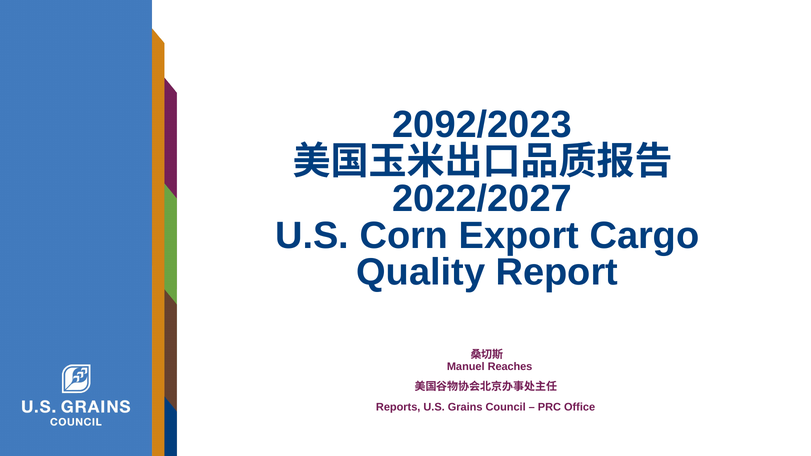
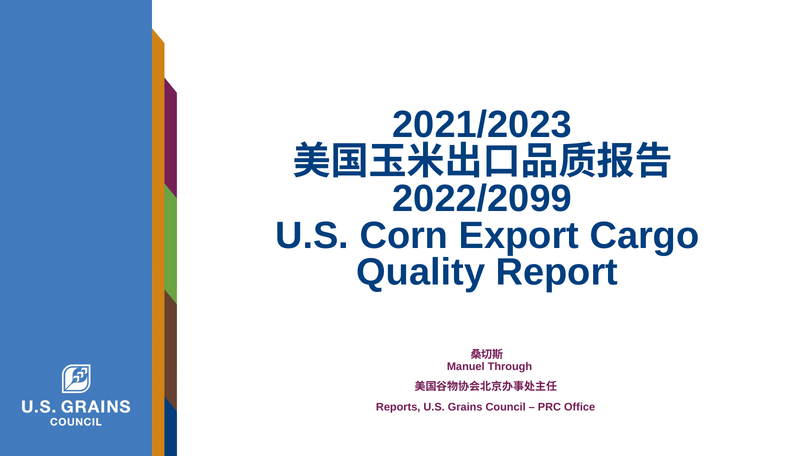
2092/2023: 2092/2023 -> 2021/2023
2022/2027: 2022/2027 -> 2022/2099
Reaches: Reaches -> Through
